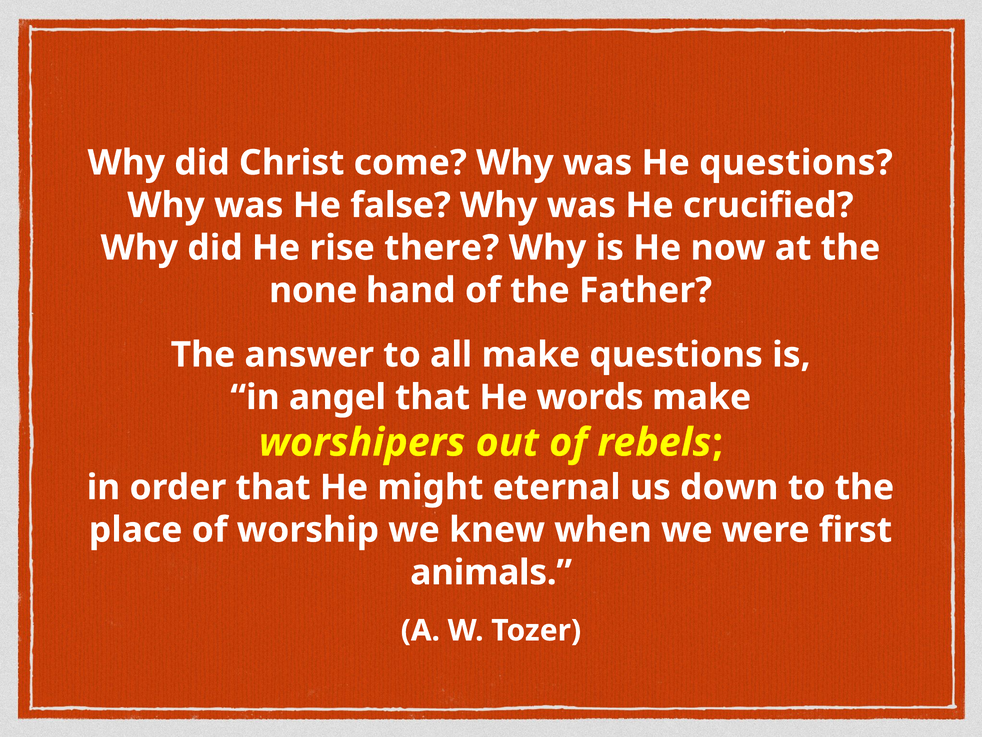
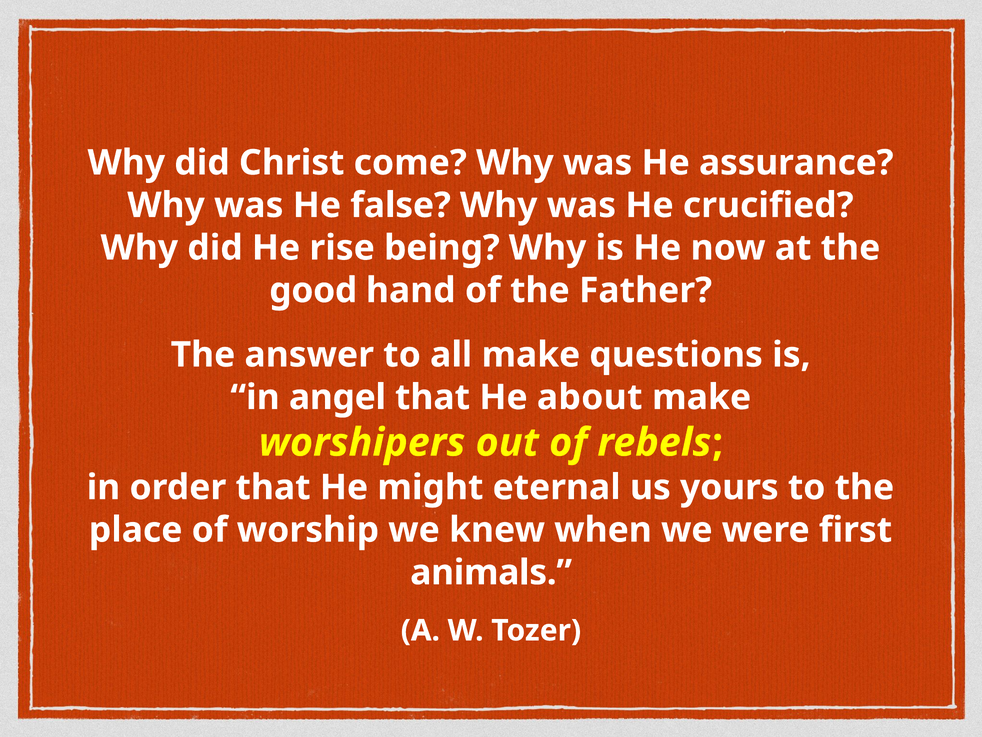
He questions: questions -> assurance
there: there -> being
none: none -> good
words: words -> about
down: down -> yours
